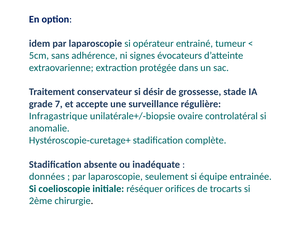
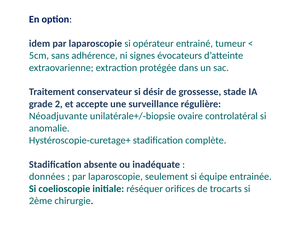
7: 7 -> 2
Infragastrique: Infragastrique -> Néoadjuvante
